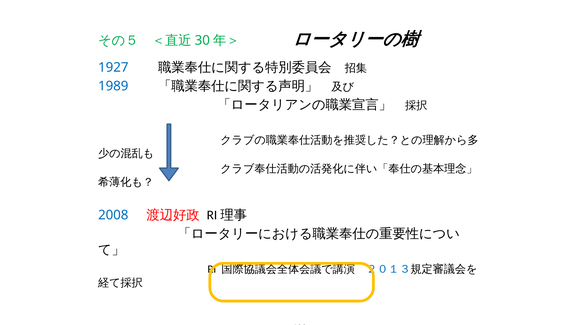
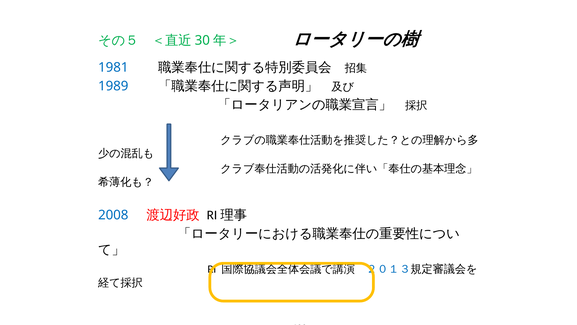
1927: 1927 -> 1981
